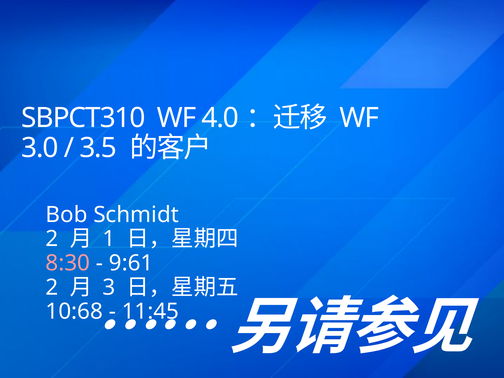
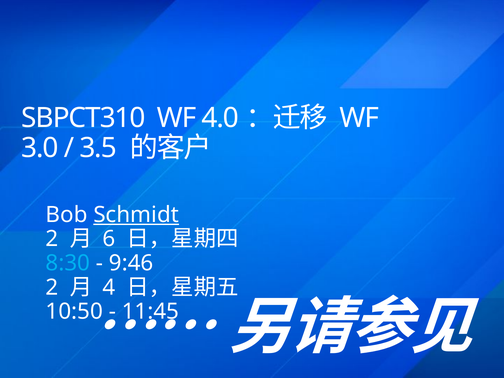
Schmidt underline: none -> present
1: 1 -> 6
8:30 colour: pink -> light blue
9:61: 9:61 -> 9:46
3: 3 -> 4
10:68: 10:68 -> 10:50
